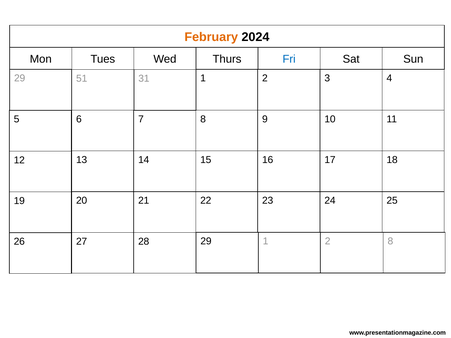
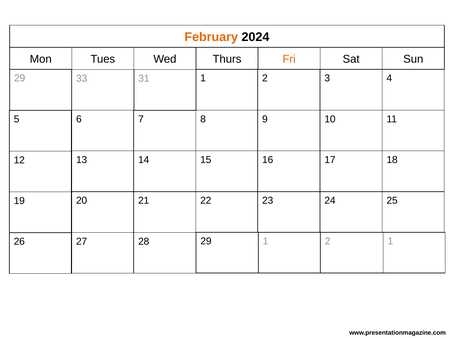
Fri colour: blue -> orange
51: 51 -> 33
29 8: 8 -> 1
